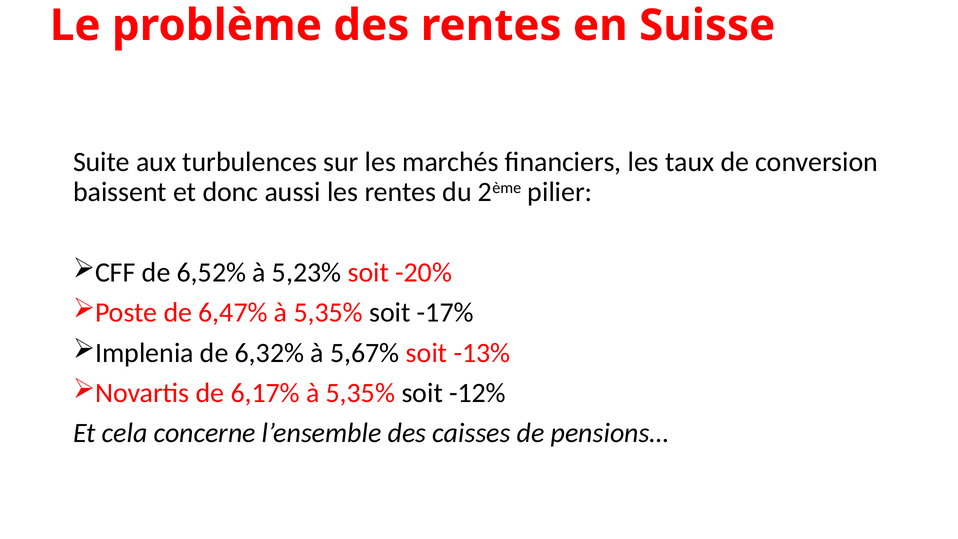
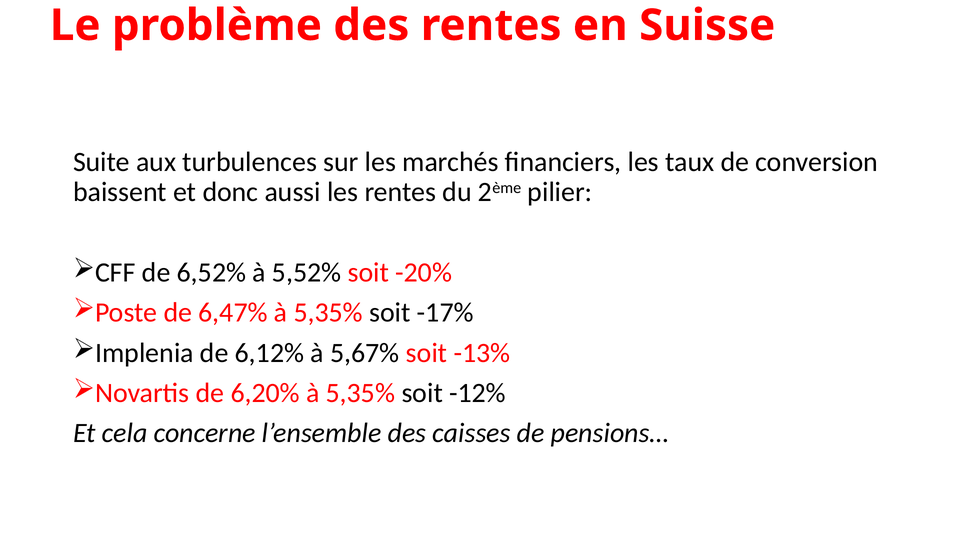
5,23%: 5,23% -> 5,52%
6,32%: 6,32% -> 6,12%
6,17%: 6,17% -> 6,20%
